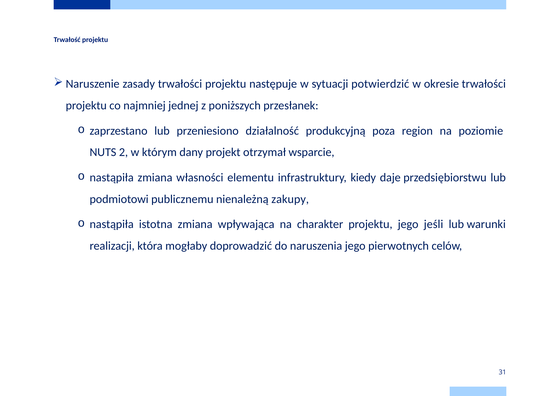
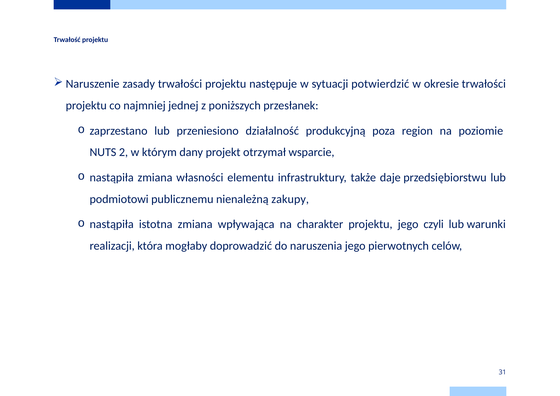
kiedy: kiedy -> także
jeśli: jeśli -> czyli
